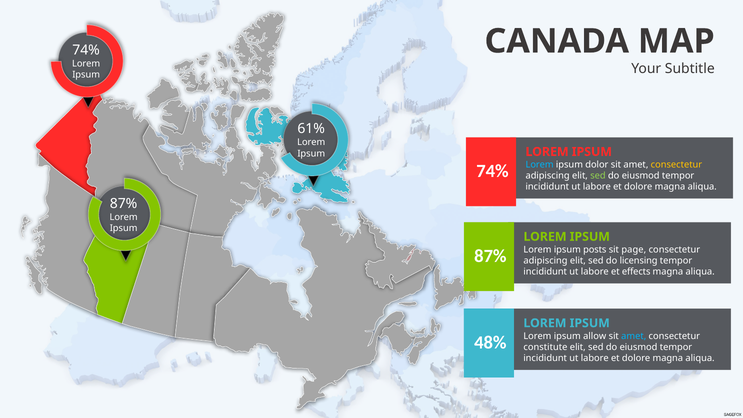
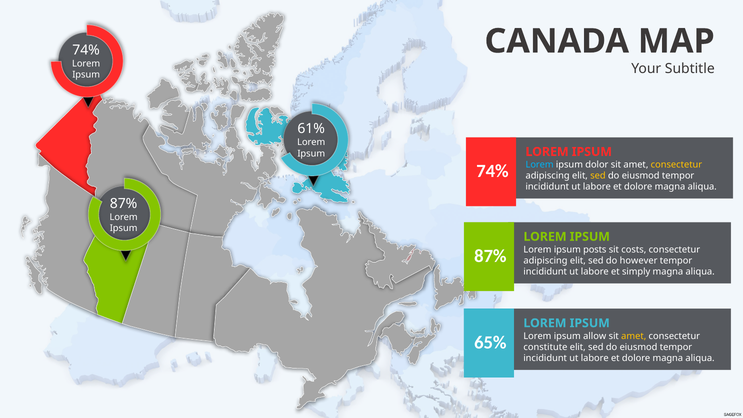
sed at (598, 176) colour: light green -> yellow
page: page -> costs
licensing: licensing -> however
effects: effects -> simply
amet at (634, 336) colour: light blue -> yellow
48%: 48% -> 65%
